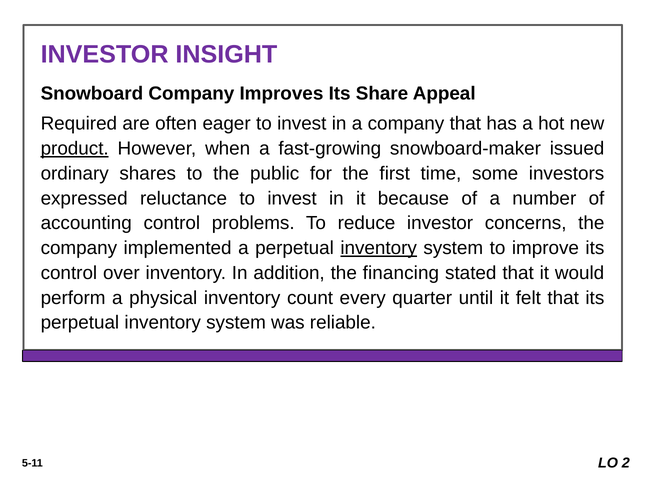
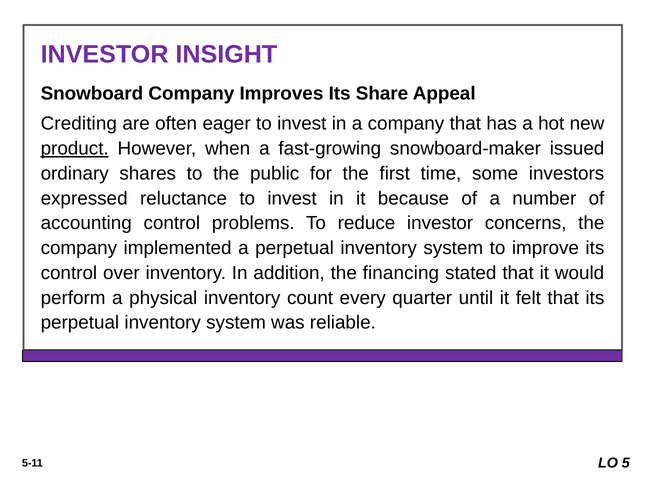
Required: Required -> Crediting
inventory at (379, 248) underline: present -> none
2: 2 -> 5
